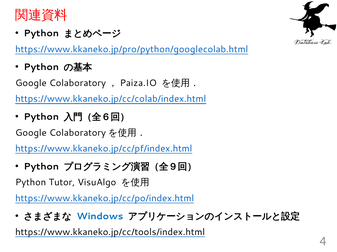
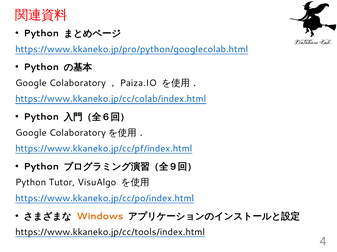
Windows colour: blue -> orange
